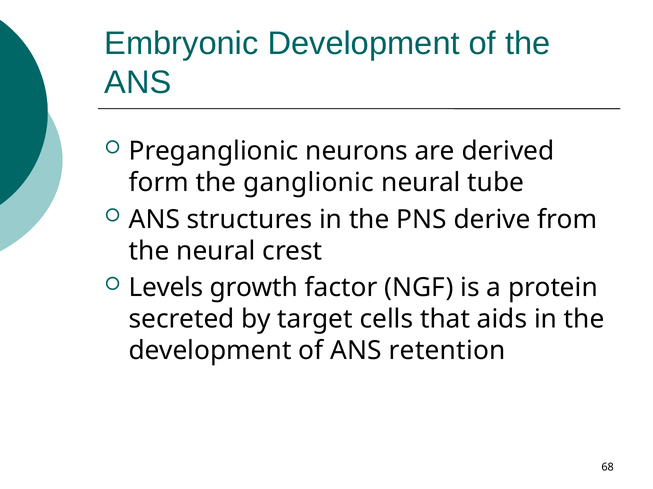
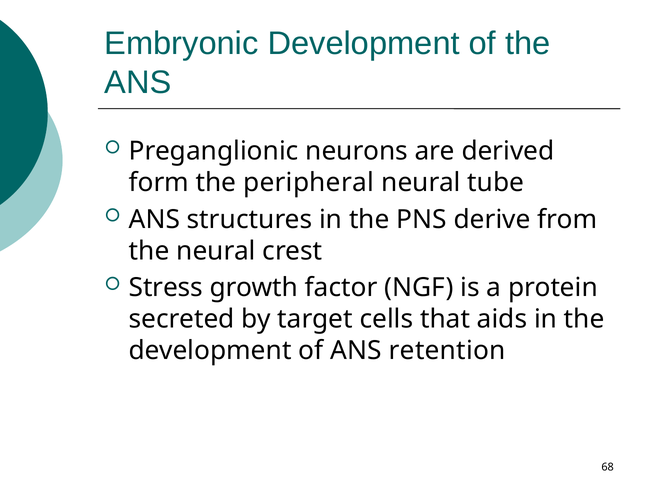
ganglionic: ganglionic -> peripheral
Levels: Levels -> Stress
